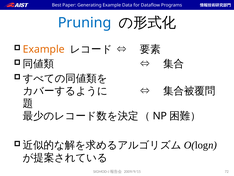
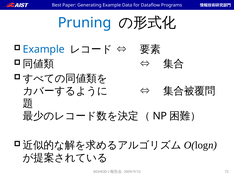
Example at (44, 49) colour: orange -> blue
